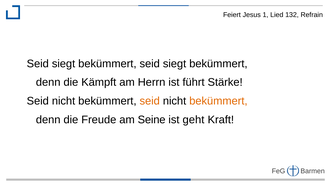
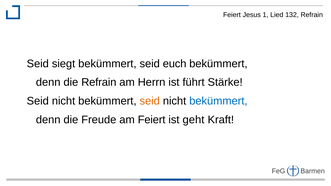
bekümmert seid siegt: siegt -> euch
die Kämpft: Kämpft -> Refrain
bekümmert at (218, 101) colour: orange -> blue
am Seine: Seine -> Feiert
